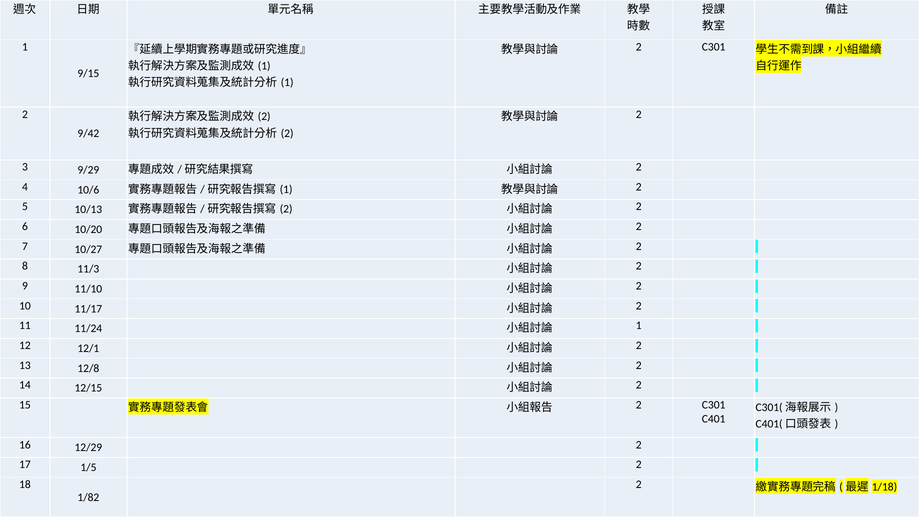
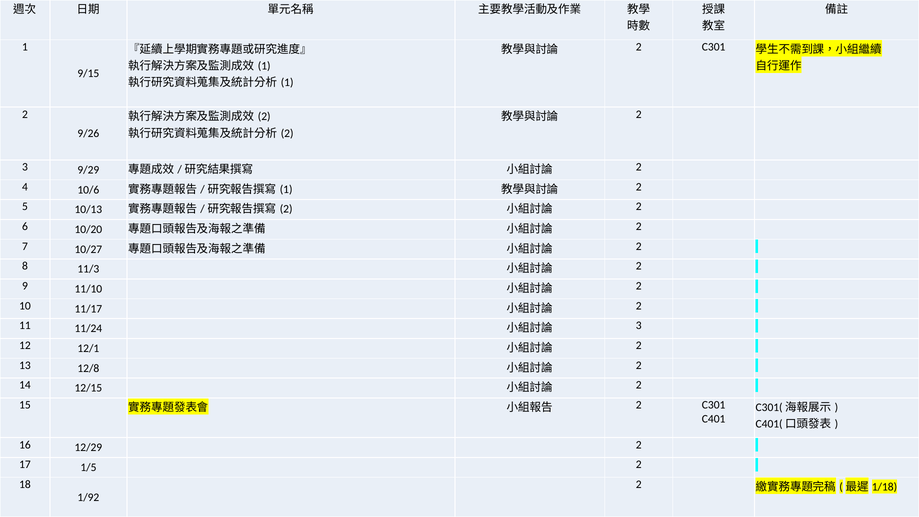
9/42: 9/42 -> 9/26
1 at (639, 326): 1 -> 3
1/82: 1/82 -> 1/92
